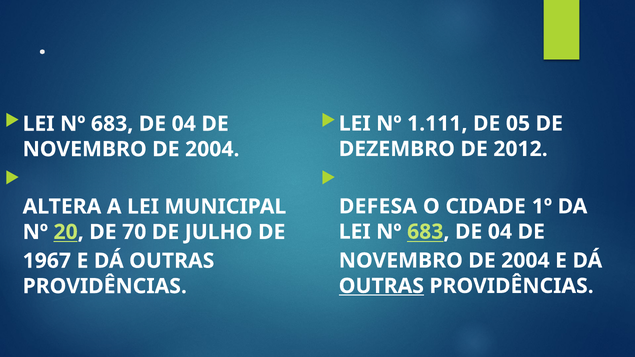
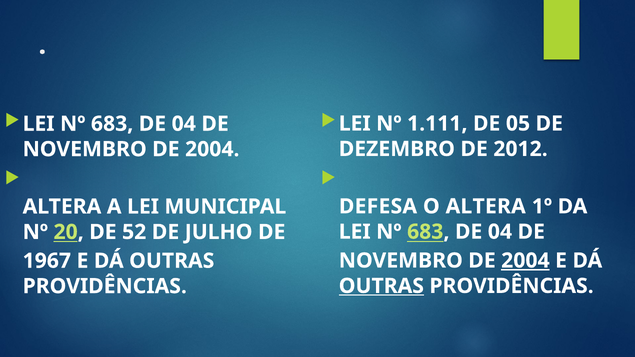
O CIDADE: CIDADE -> ALTERA
70: 70 -> 52
2004 at (525, 261) underline: none -> present
